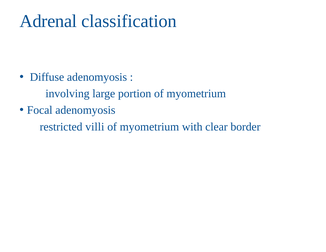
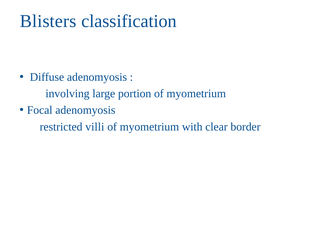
Adrenal: Adrenal -> Blisters
